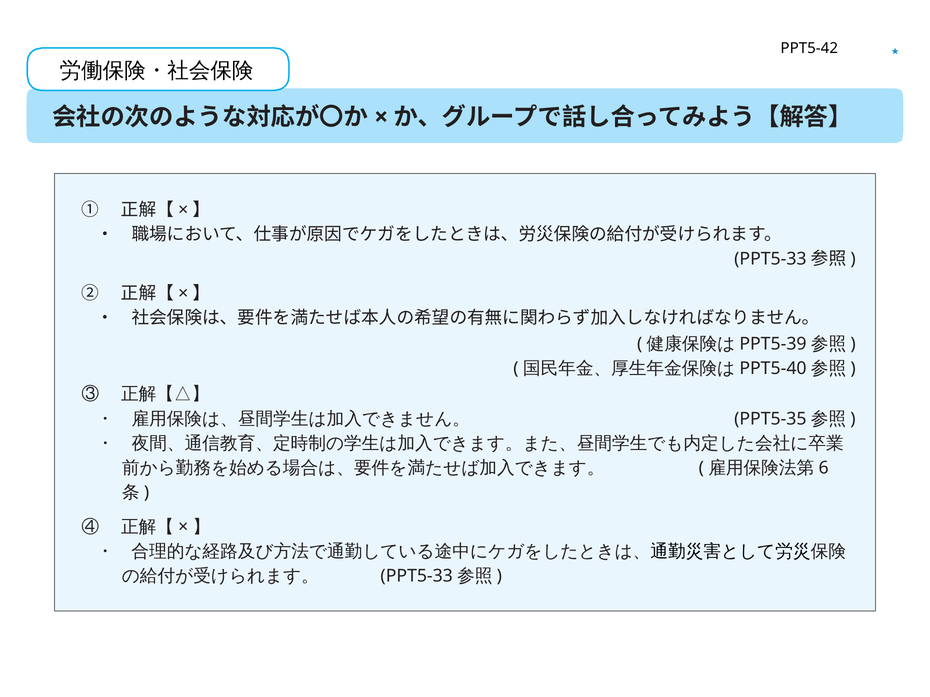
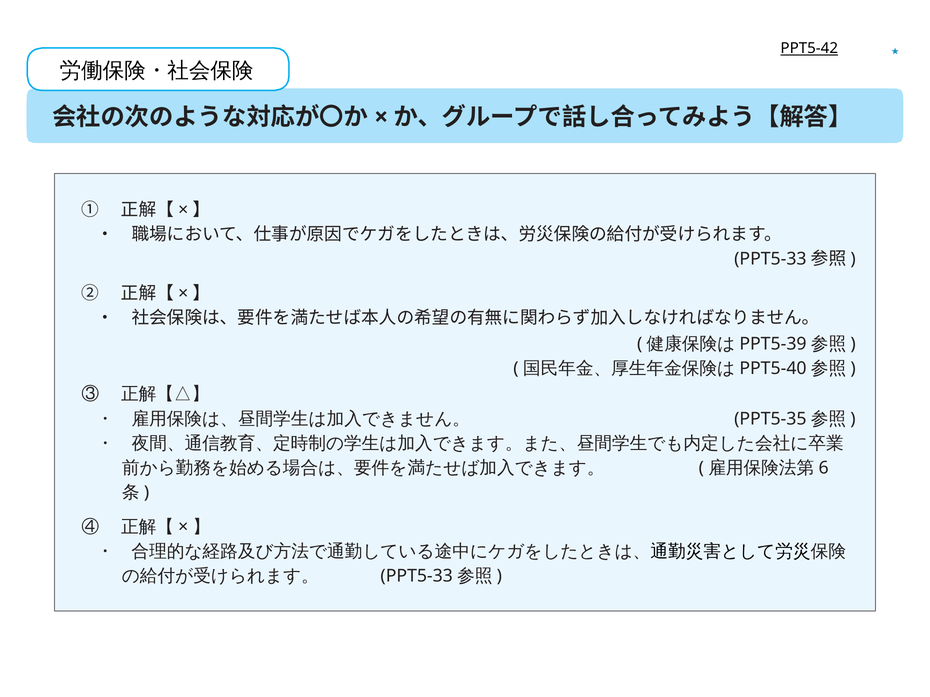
PPT5-42 underline: none -> present
